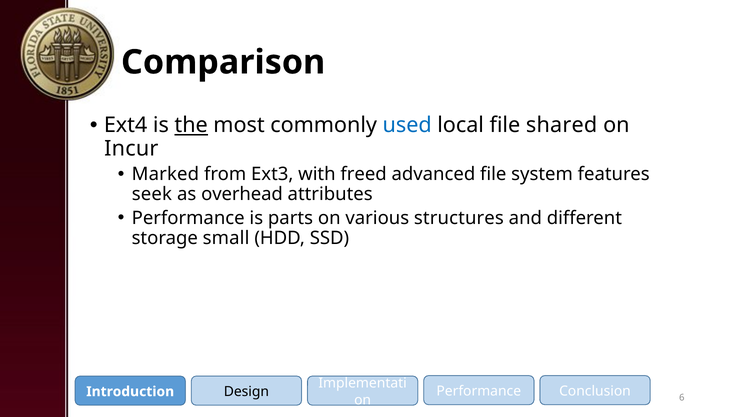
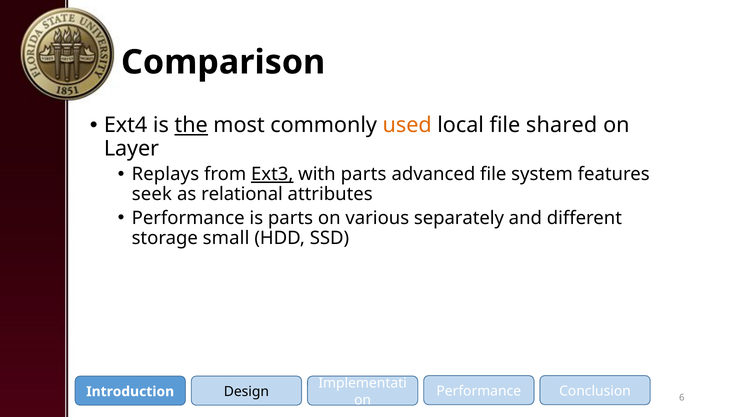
used colour: blue -> orange
Incur: Incur -> Layer
Marked: Marked -> Replays
Ext3 underline: none -> present
with freed: freed -> parts
overhead: overhead -> relational
structures: structures -> separately
